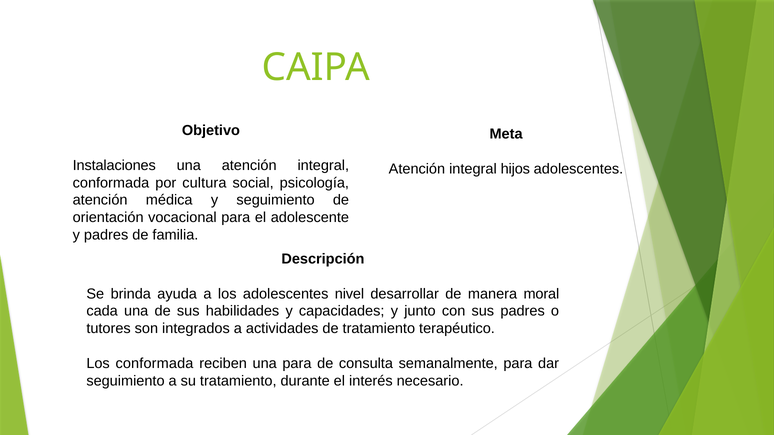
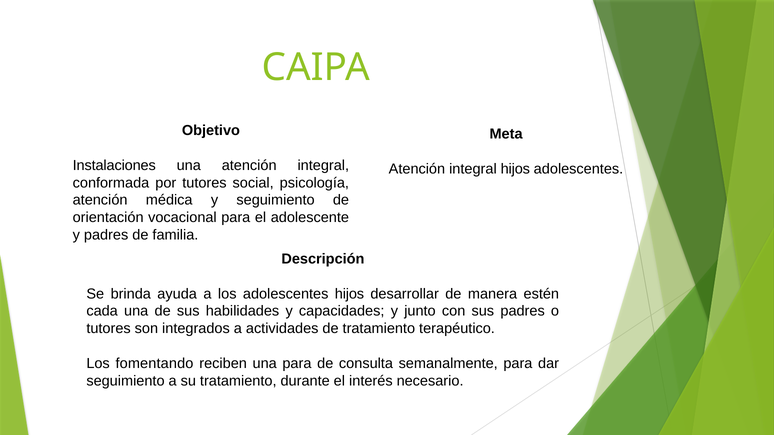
por cultura: cultura -> tutores
adolescentes nivel: nivel -> hijos
moral: moral -> estén
Los conformada: conformada -> fomentando
